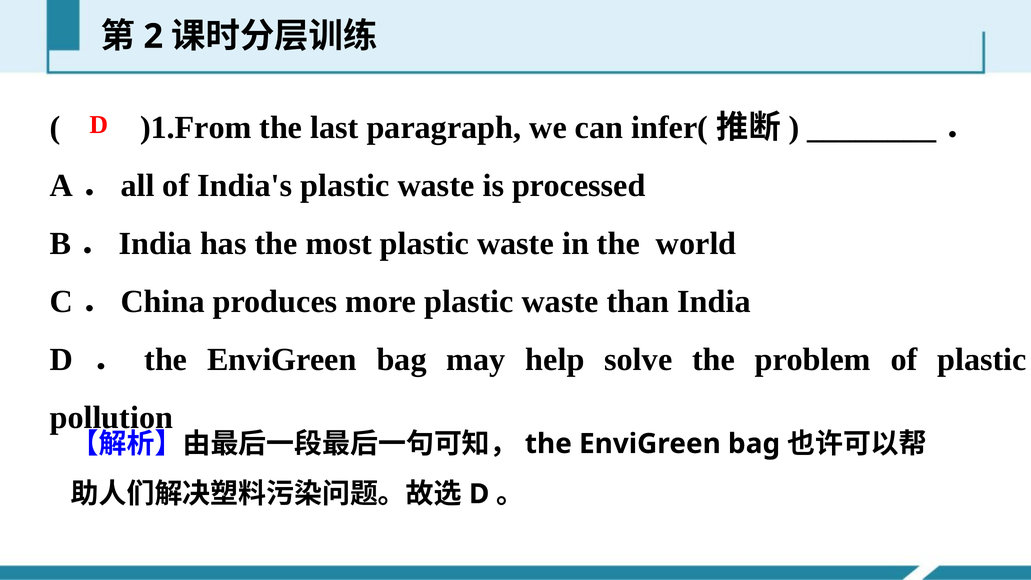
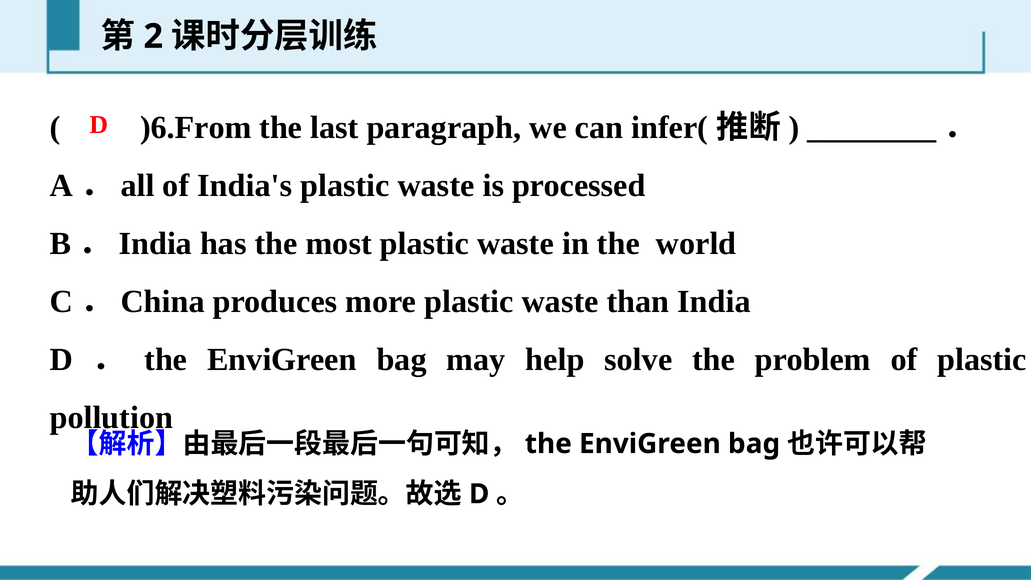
)1.From: )1.From -> )6.From
